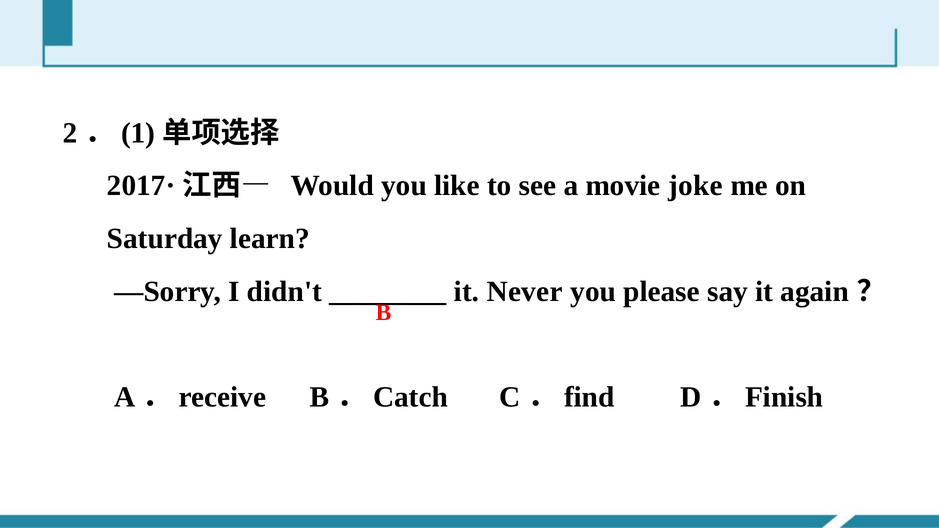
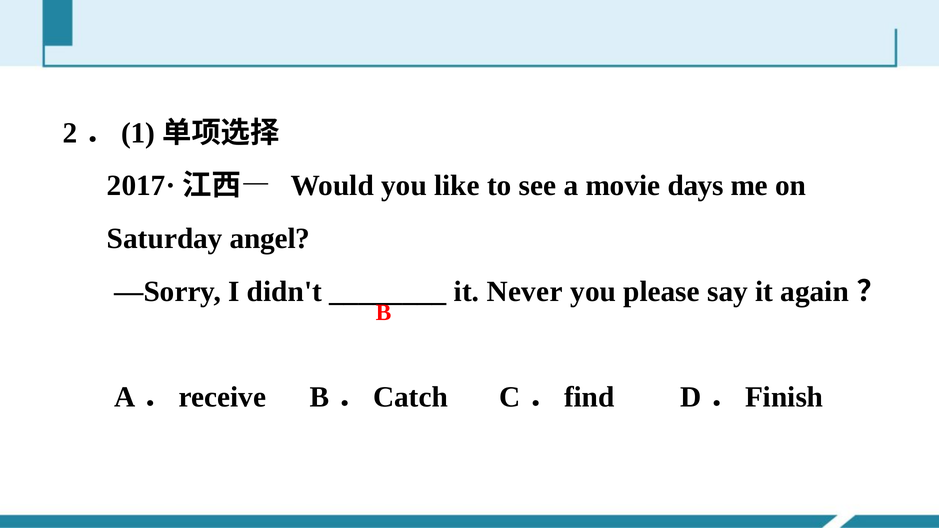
joke: joke -> days
learn: learn -> angel
